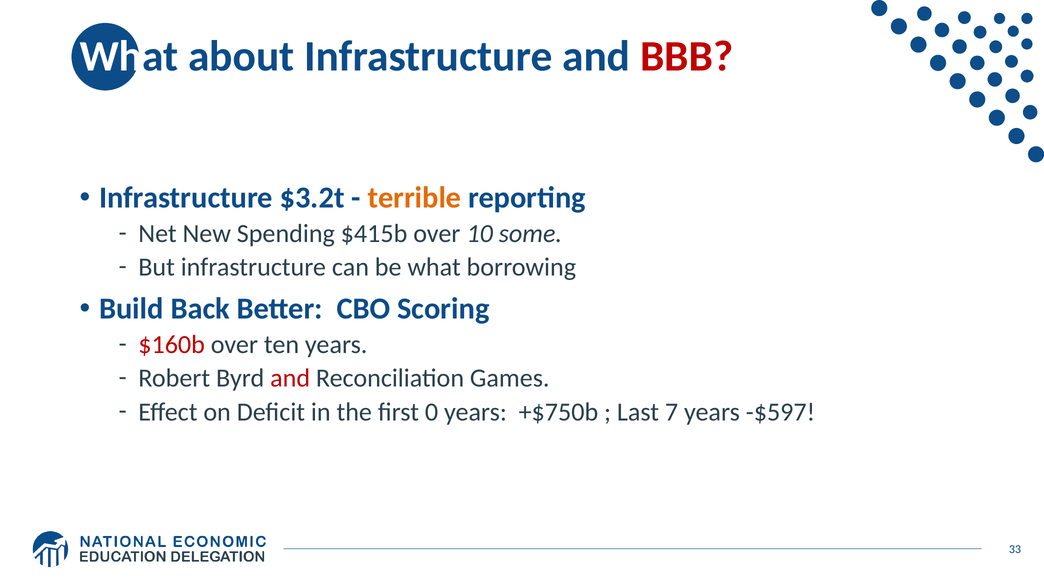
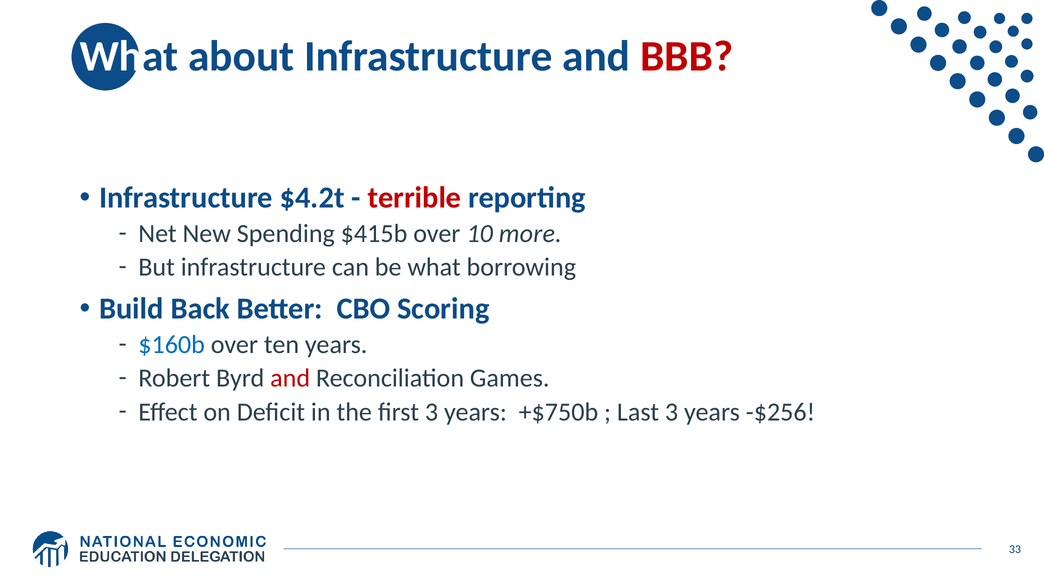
$3.2t: $3.2t -> $4.2t
terrible colour: orange -> red
some: some -> more
$160b colour: red -> blue
first 0: 0 -> 3
Last 7: 7 -> 3
-$597: -$597 -> -$256
